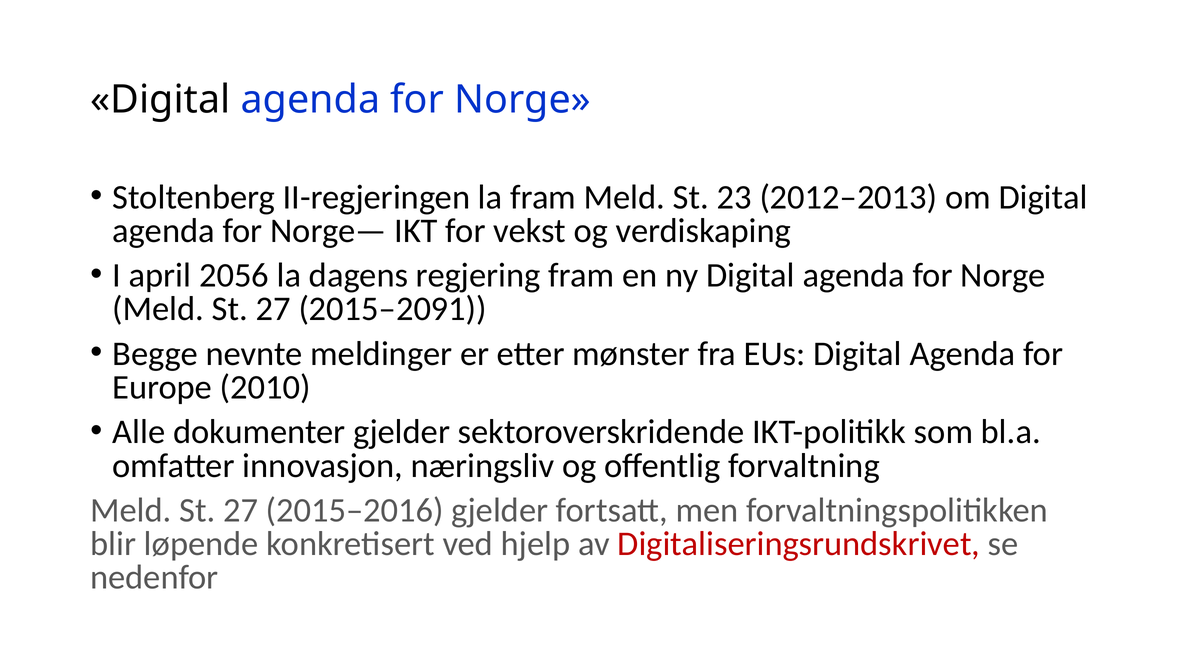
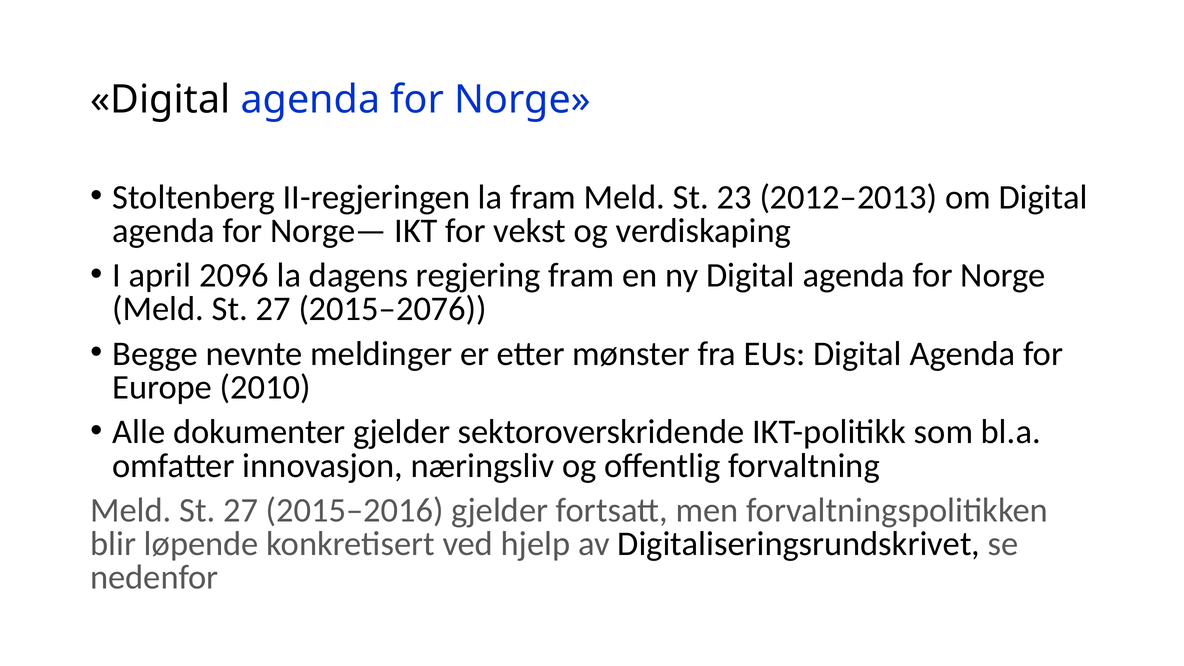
2056: 2056 -> 2096
2015–2091: 2015–2091 -> 2015–2076
Digitaliseringsrundskrivet colour: red -> black
